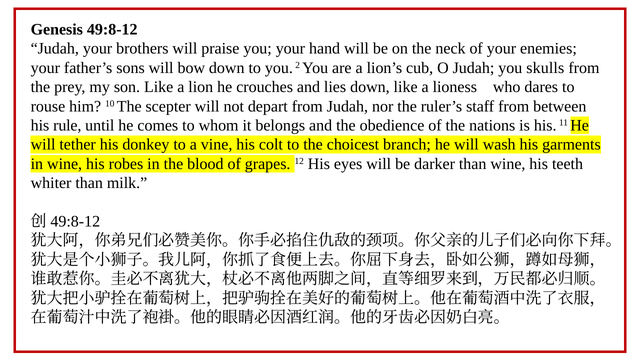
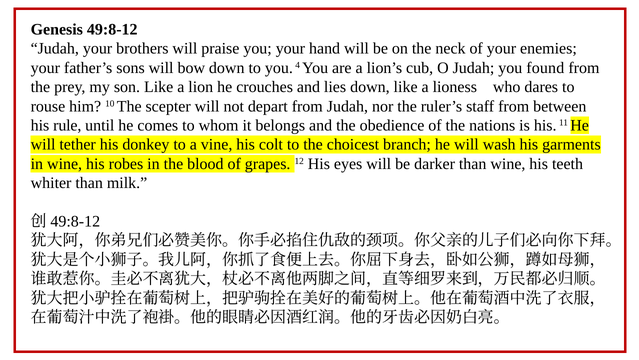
2: 2 -> 4
skulls: skulls -> found
